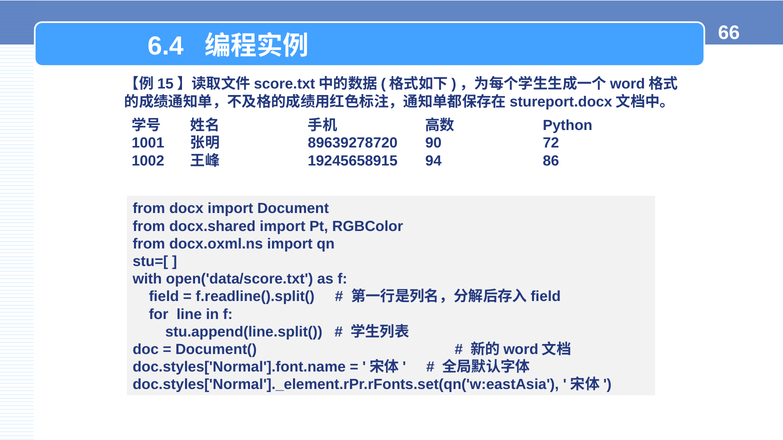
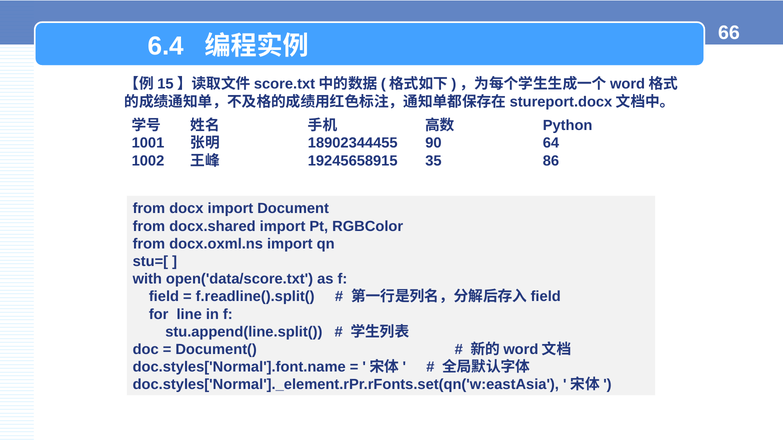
89639278720: 89639278720 -> 18902344455
72: 72 -> 64
94: 94 -> 35
